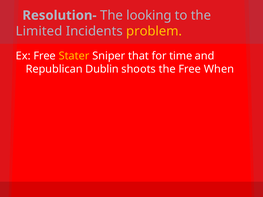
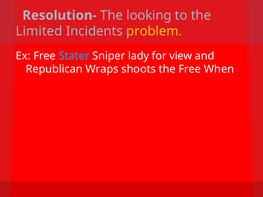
Stater colour: yellow -> light blue
that: that -> lady
time: time -> view
Dublin: Dublin -> Wraps
